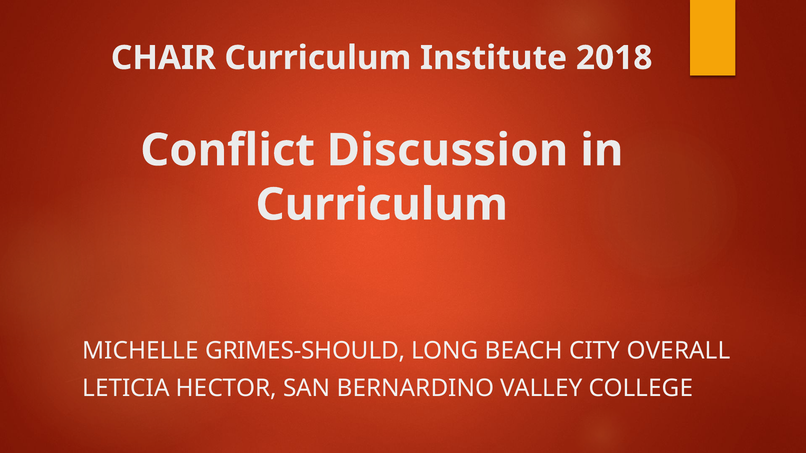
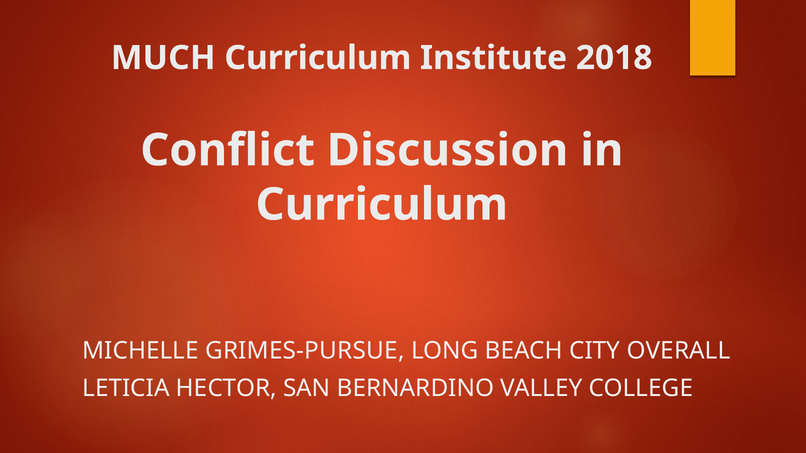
CHAIR: CHAIR -> MUCH
GRIMES-SHOULD: GRIMES-SHOULD -> GRIMES-PURSUE
